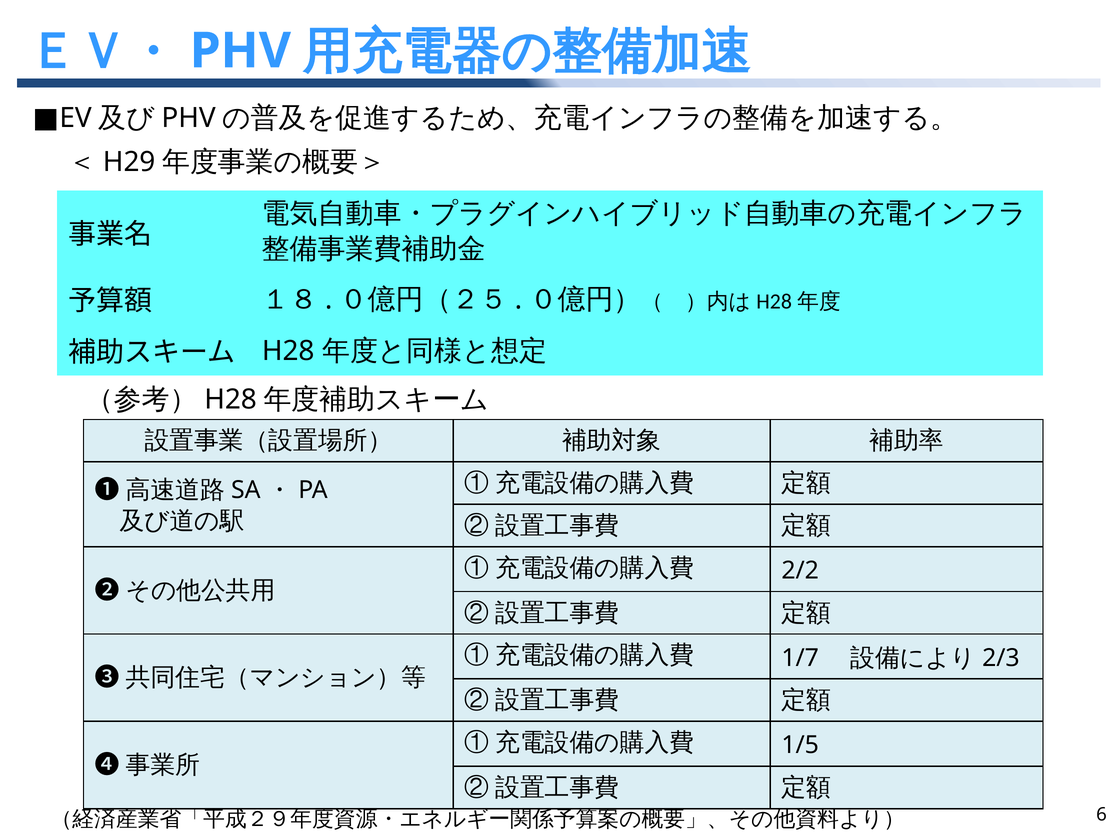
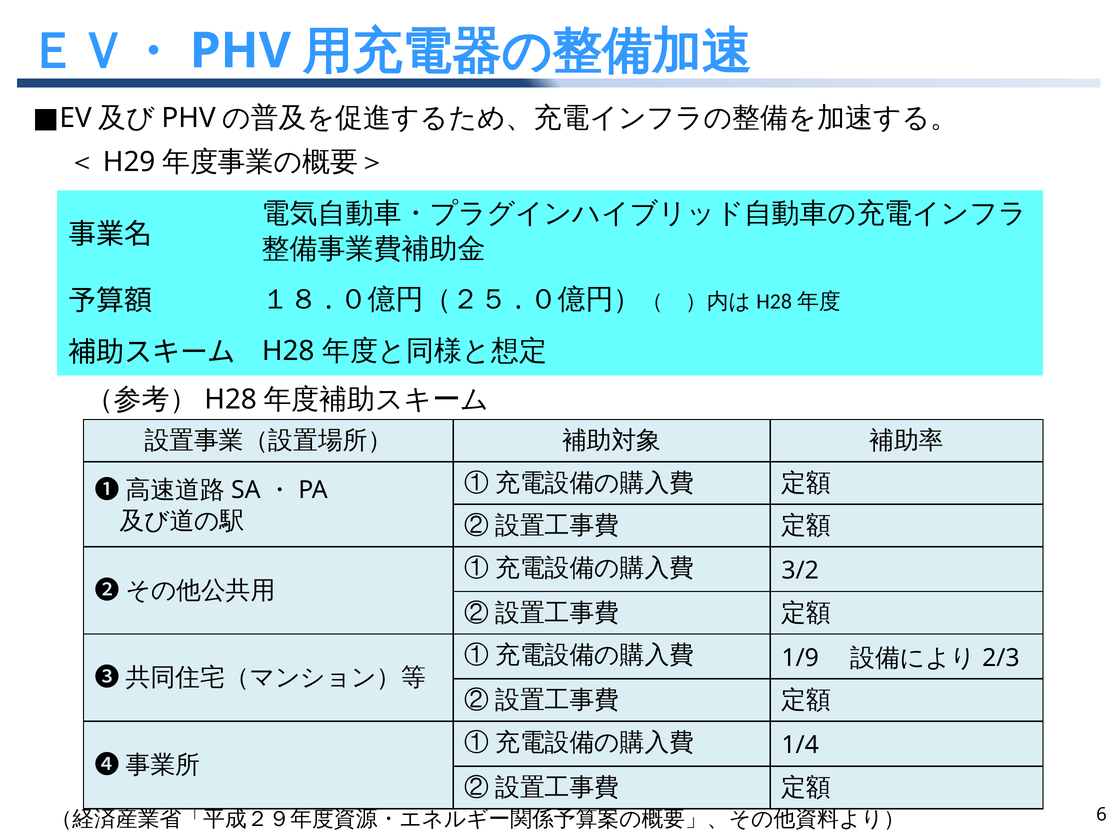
2/2: 2/2 -> 3/2
1/7: 1/7 -> 1/9
1/5: 1/5 -> 1/4
